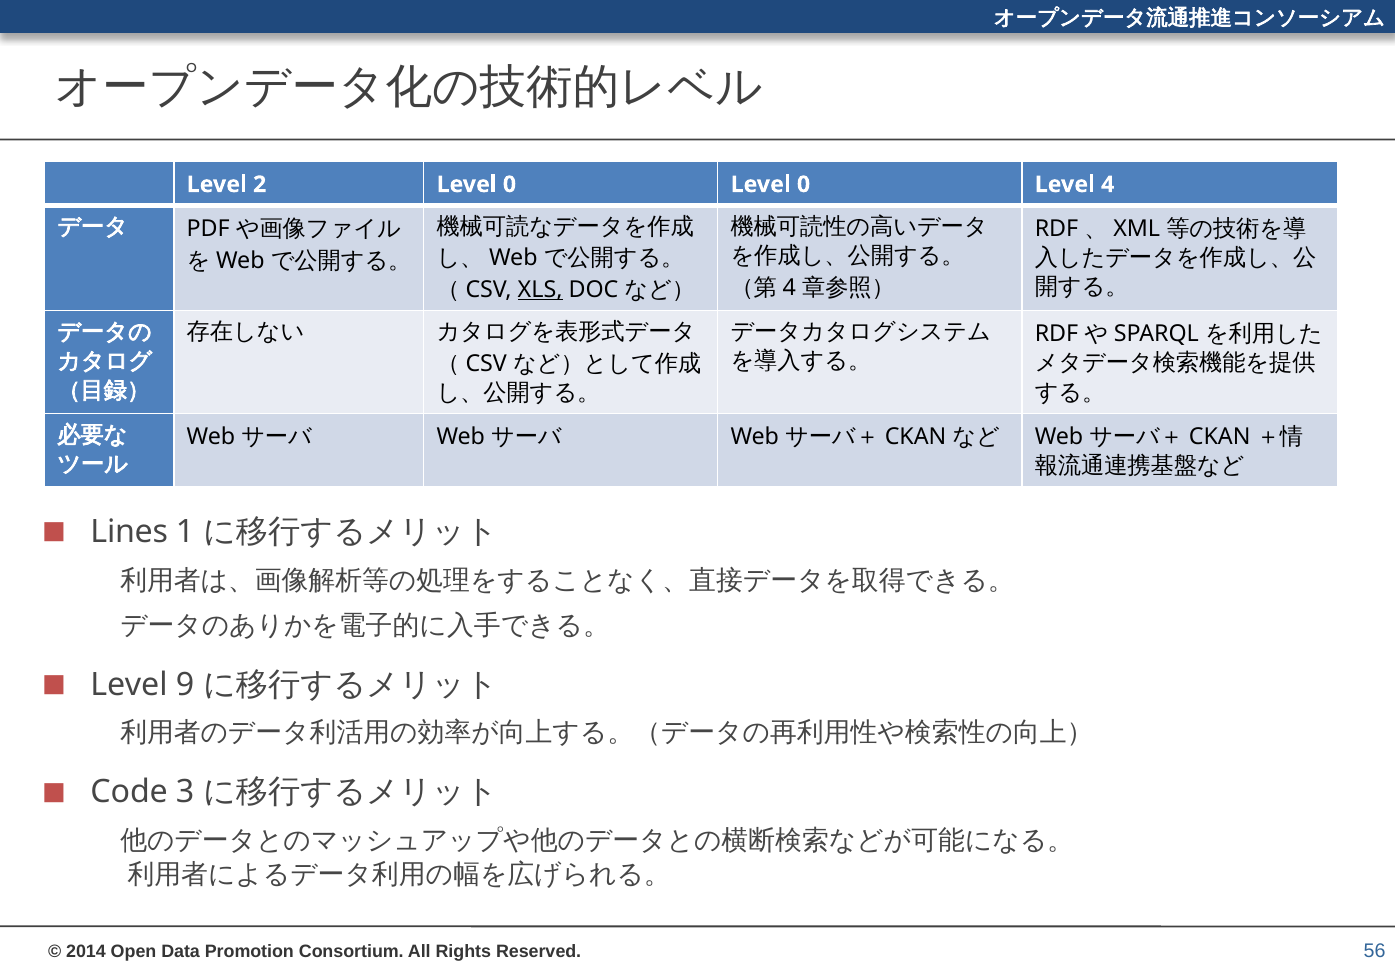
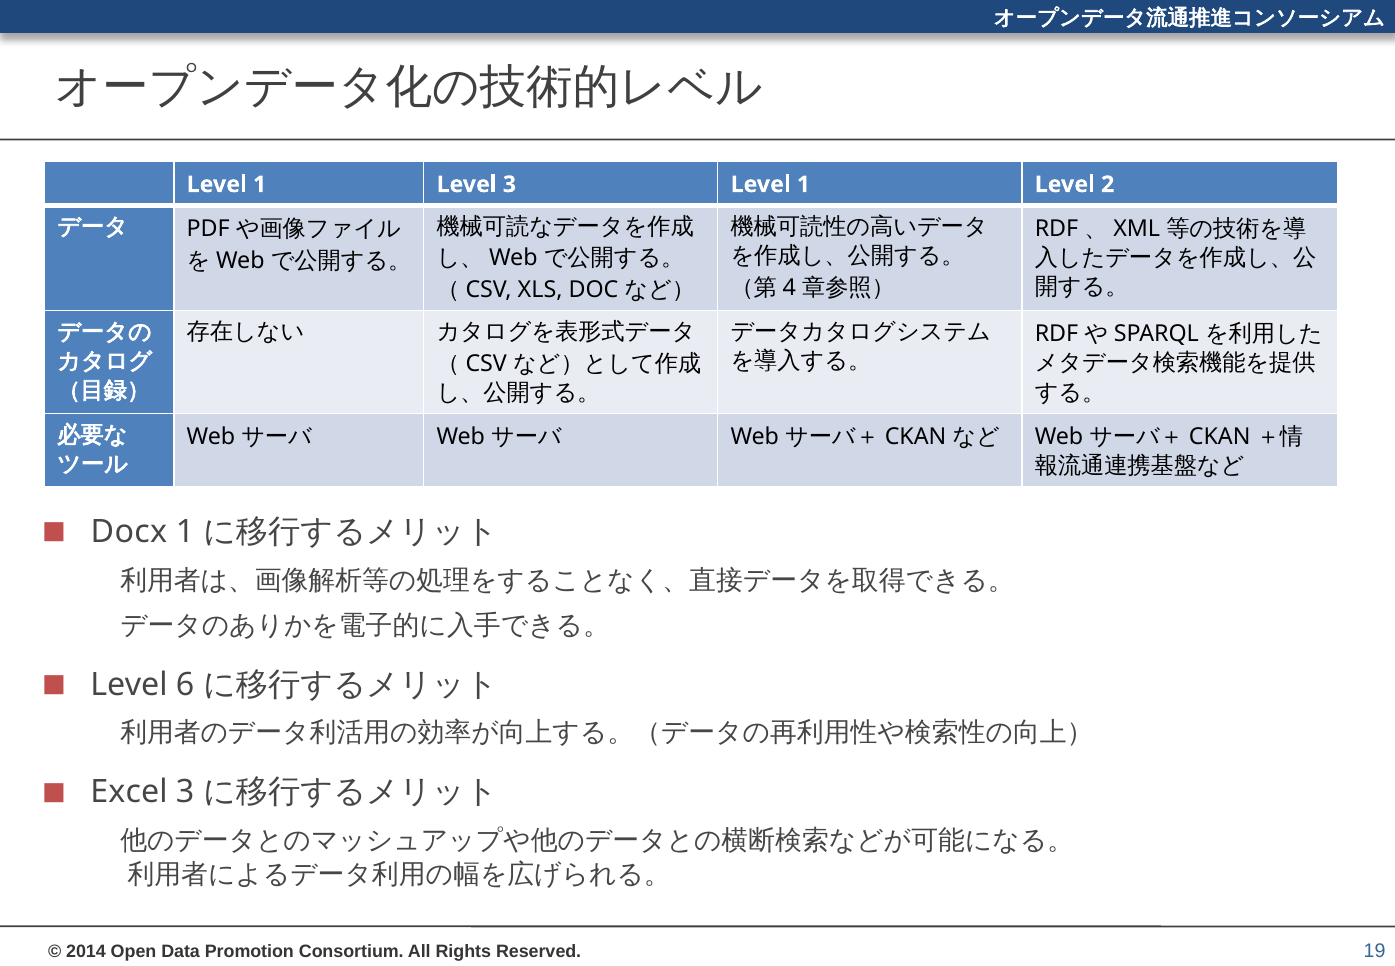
2 at (260, 184): 2 -> 1
0 at (509, 184): 0 -> 3
0 at (804, 184): 0 -> 1
4: 4 -> 2
XLS underline: present -> none
Lines: Lines -> Docx
9: 9 -> 6
Code: Code -> Excel
56: 56 -> 19
